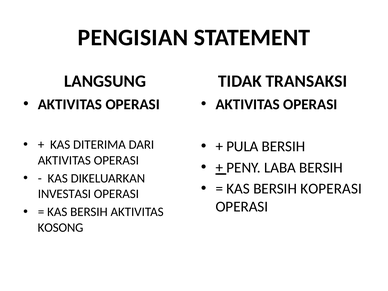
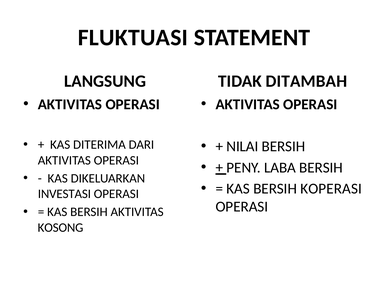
PENGISIAN: PENGISIAN -> FLUKTUASI
TRANSAKSI: TRANSAKSI -> DITAMBAH
PULA: PULA -> NILAI
